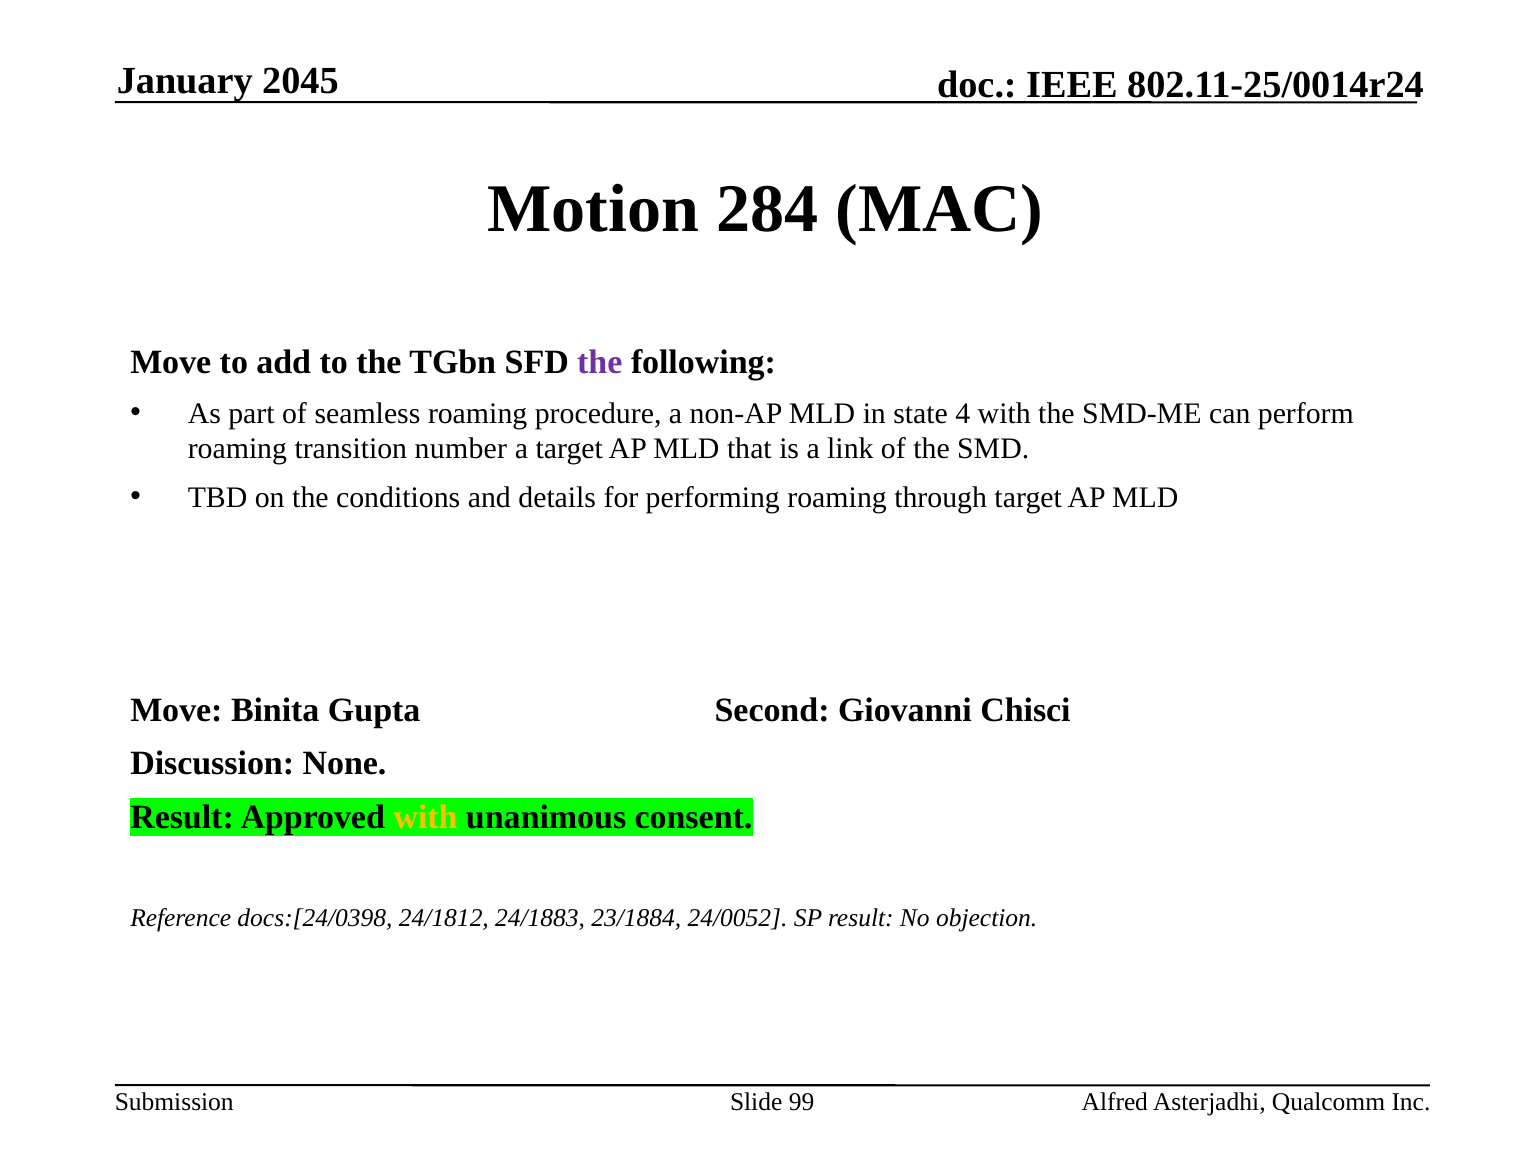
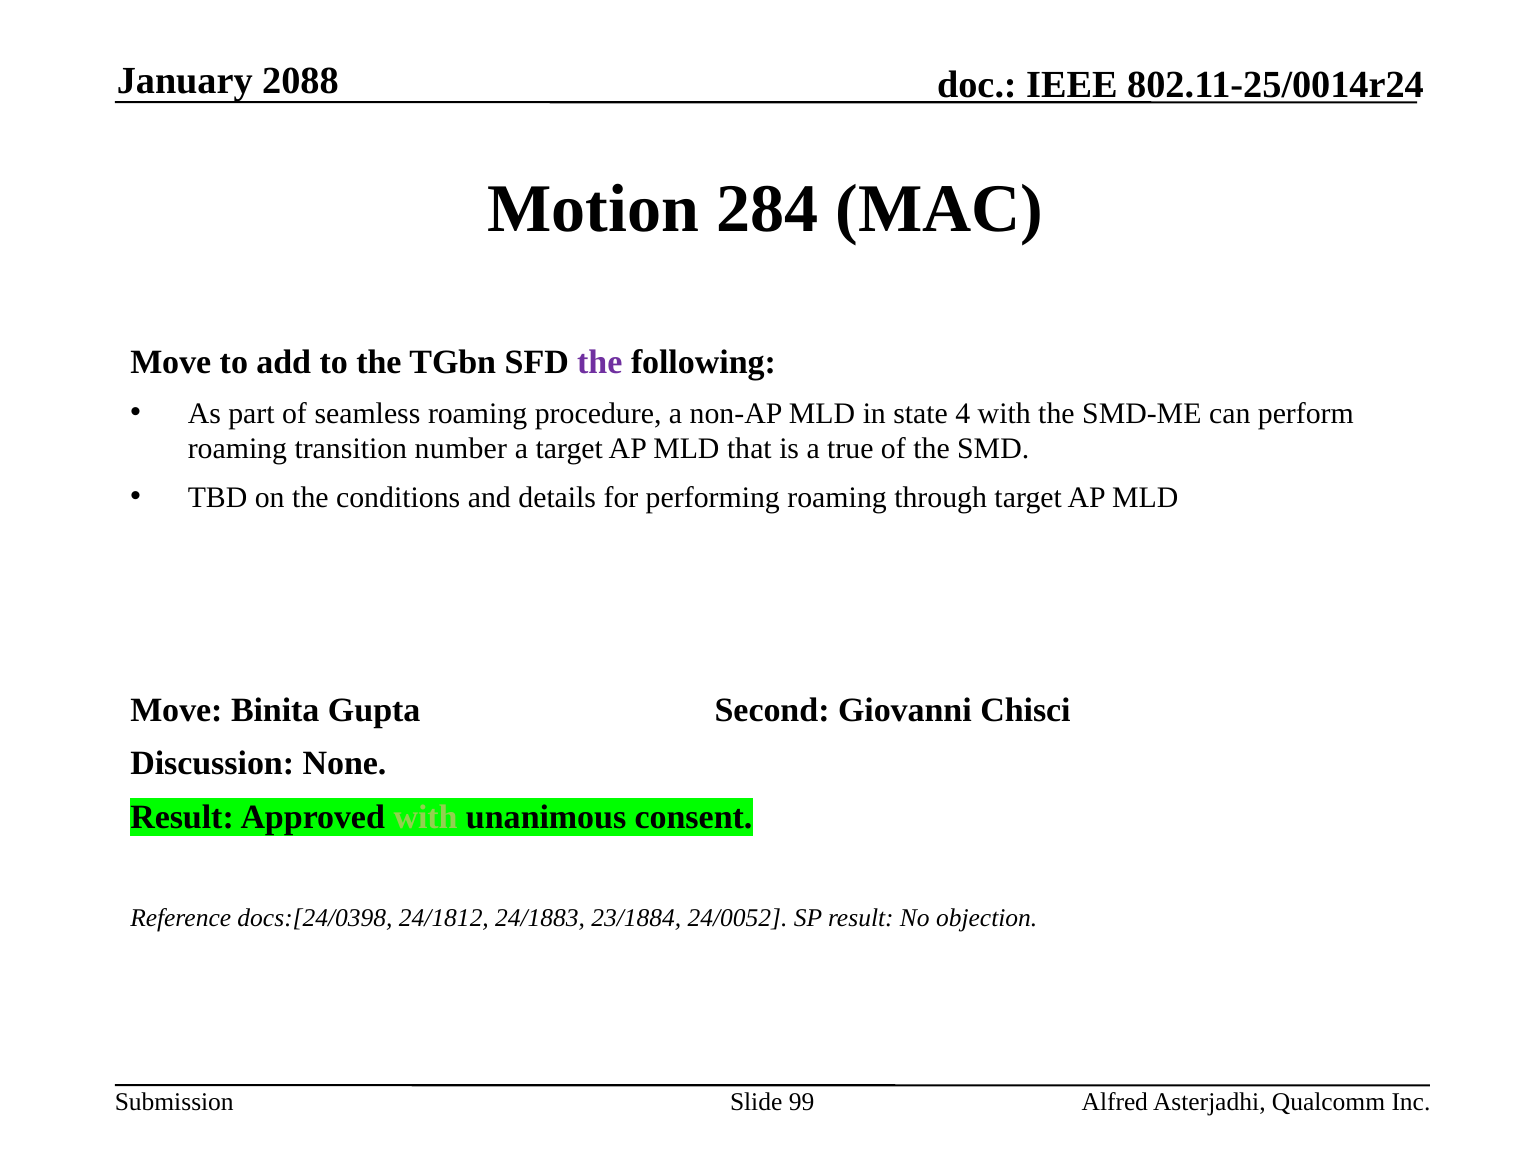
2045: 2045 -> 2088
link: link -> true
with at (426, 817) colour: yellow -> light green
